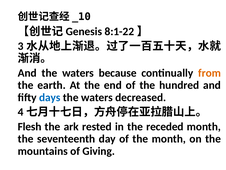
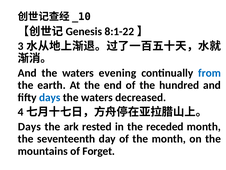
because: because -> evening
from colour: orange -> blue
Flesh at (30, 126): Flesh -> Days
Giving: Giving -> Forget
